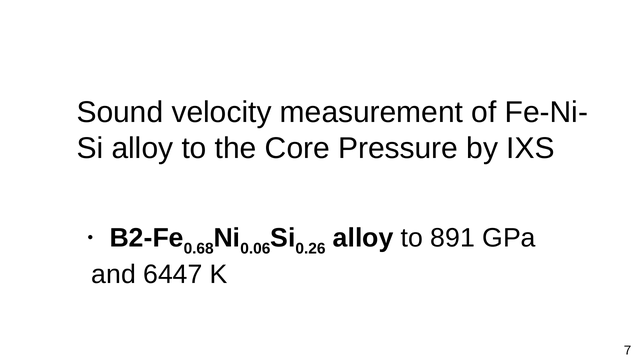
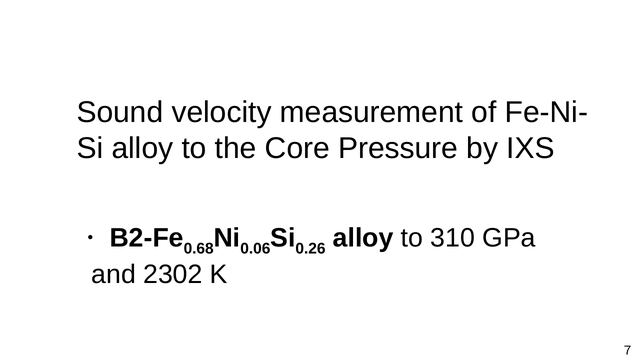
891: 891 -> 310
6447: 6447 -> 2302
